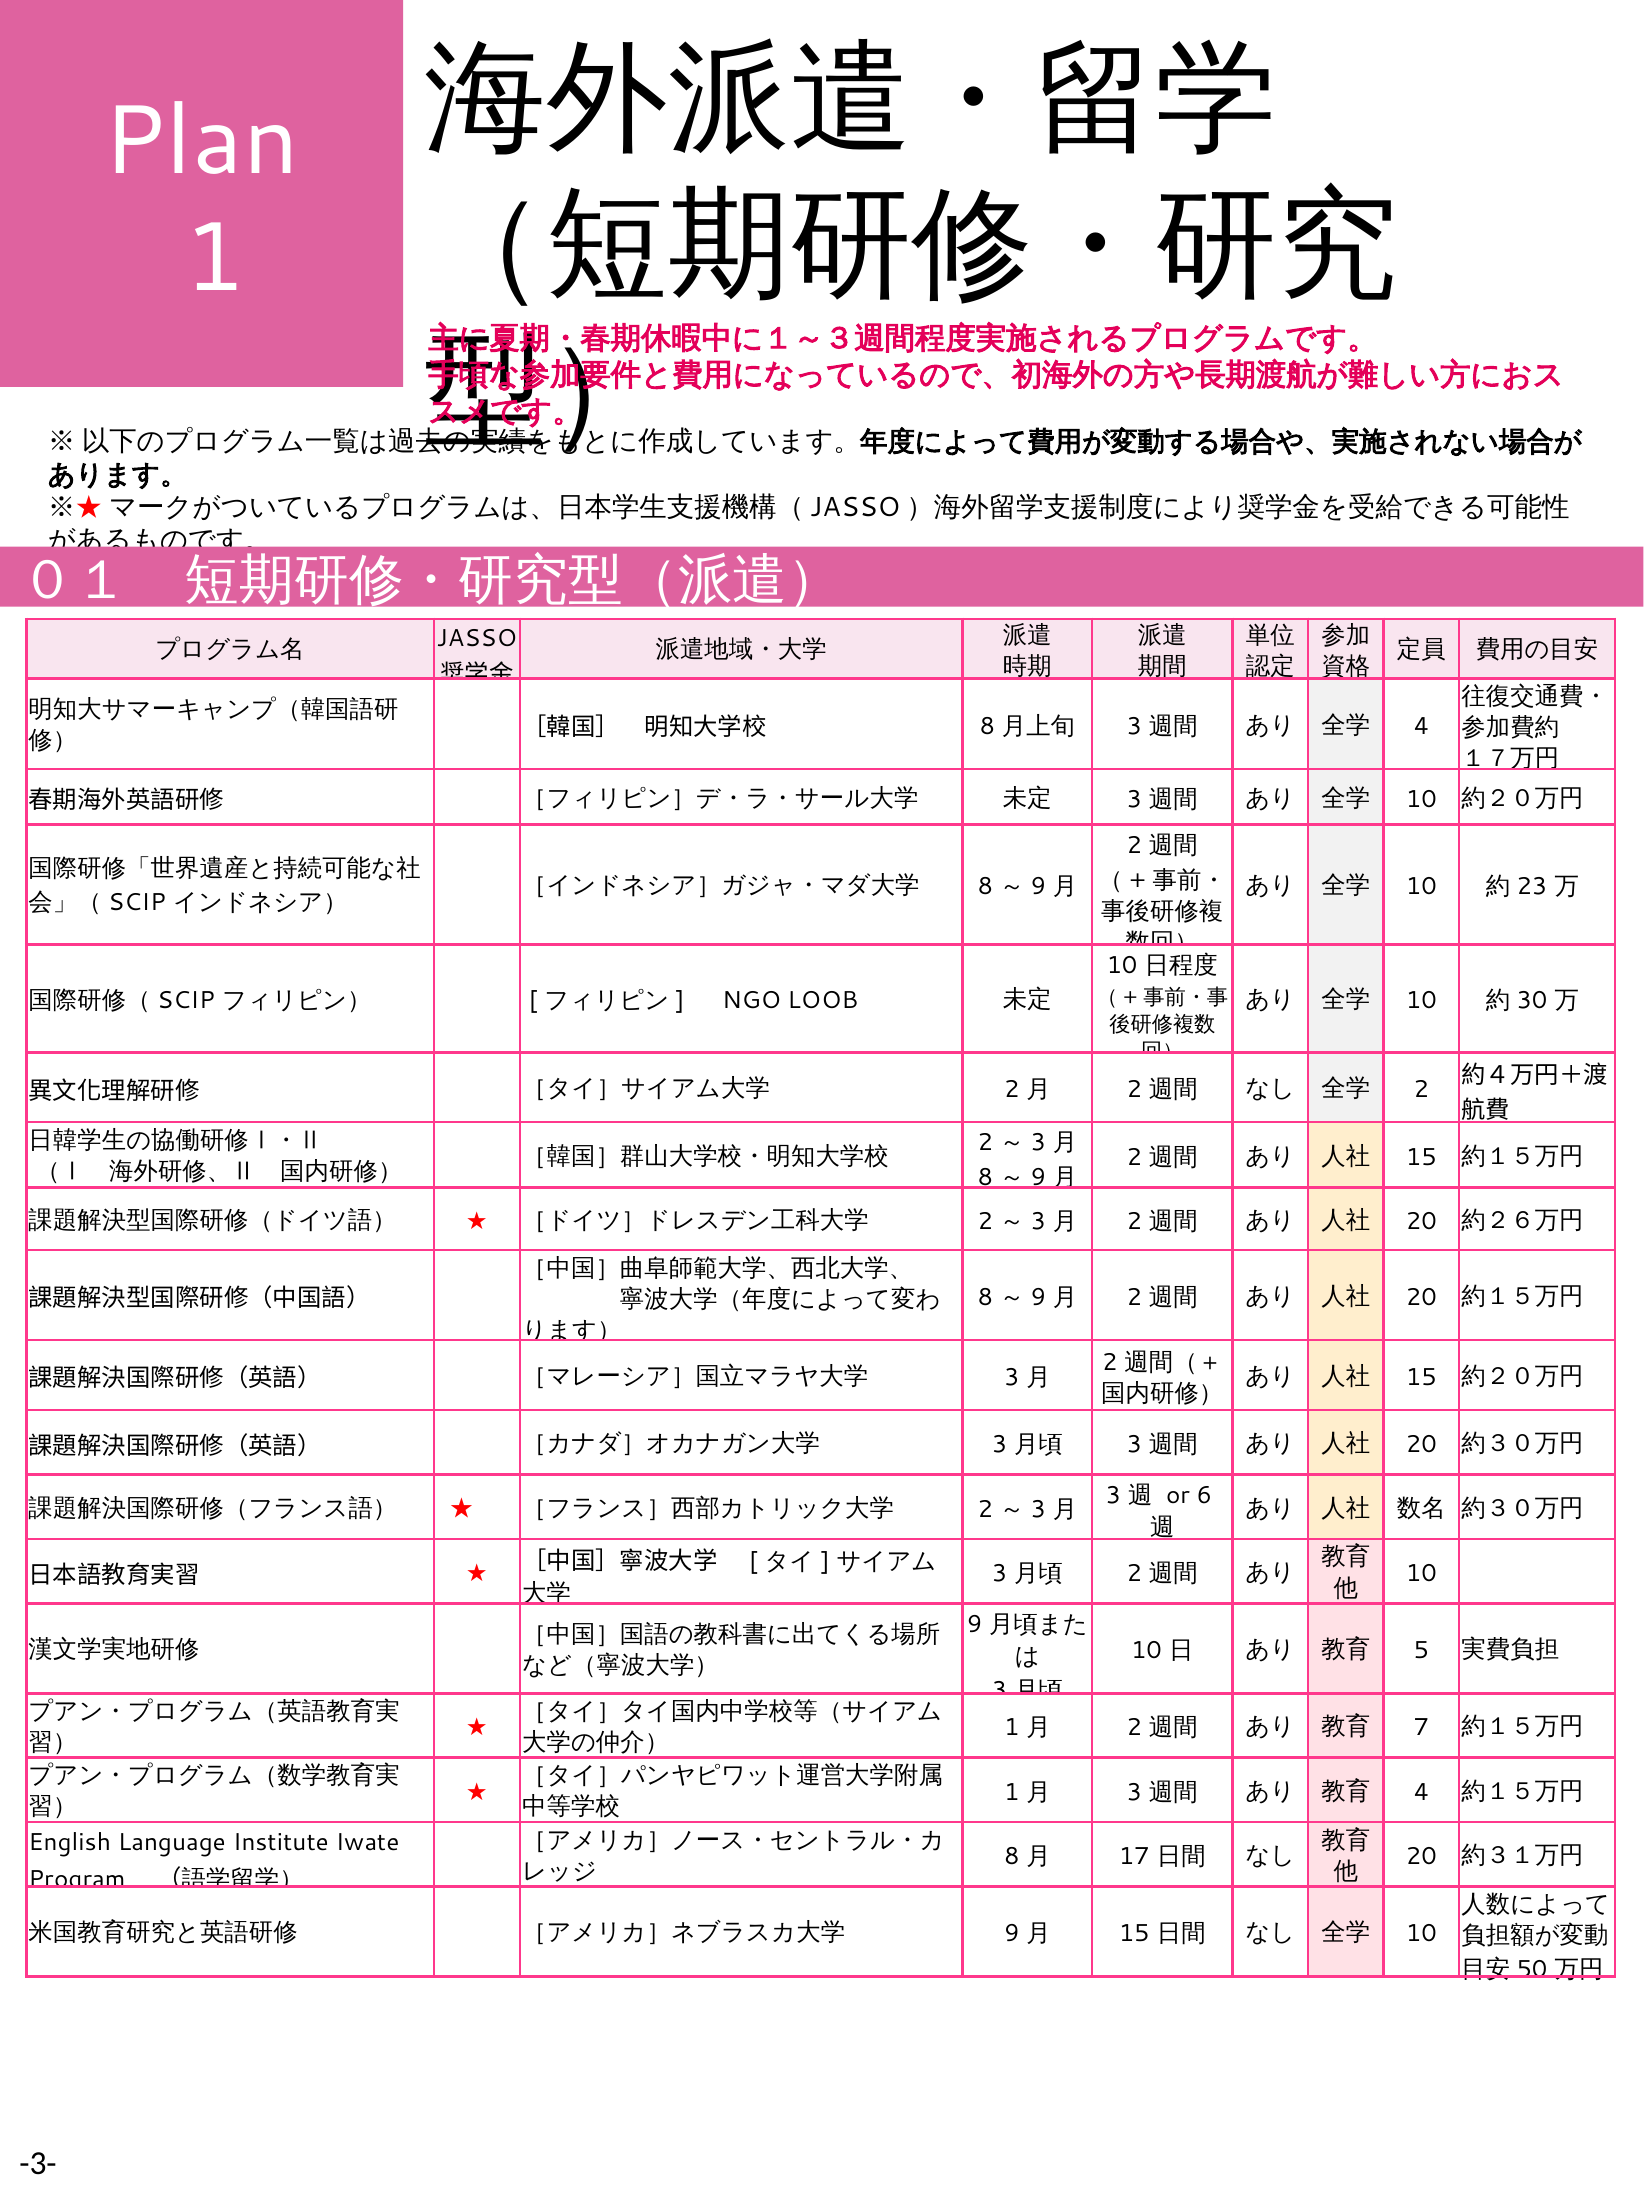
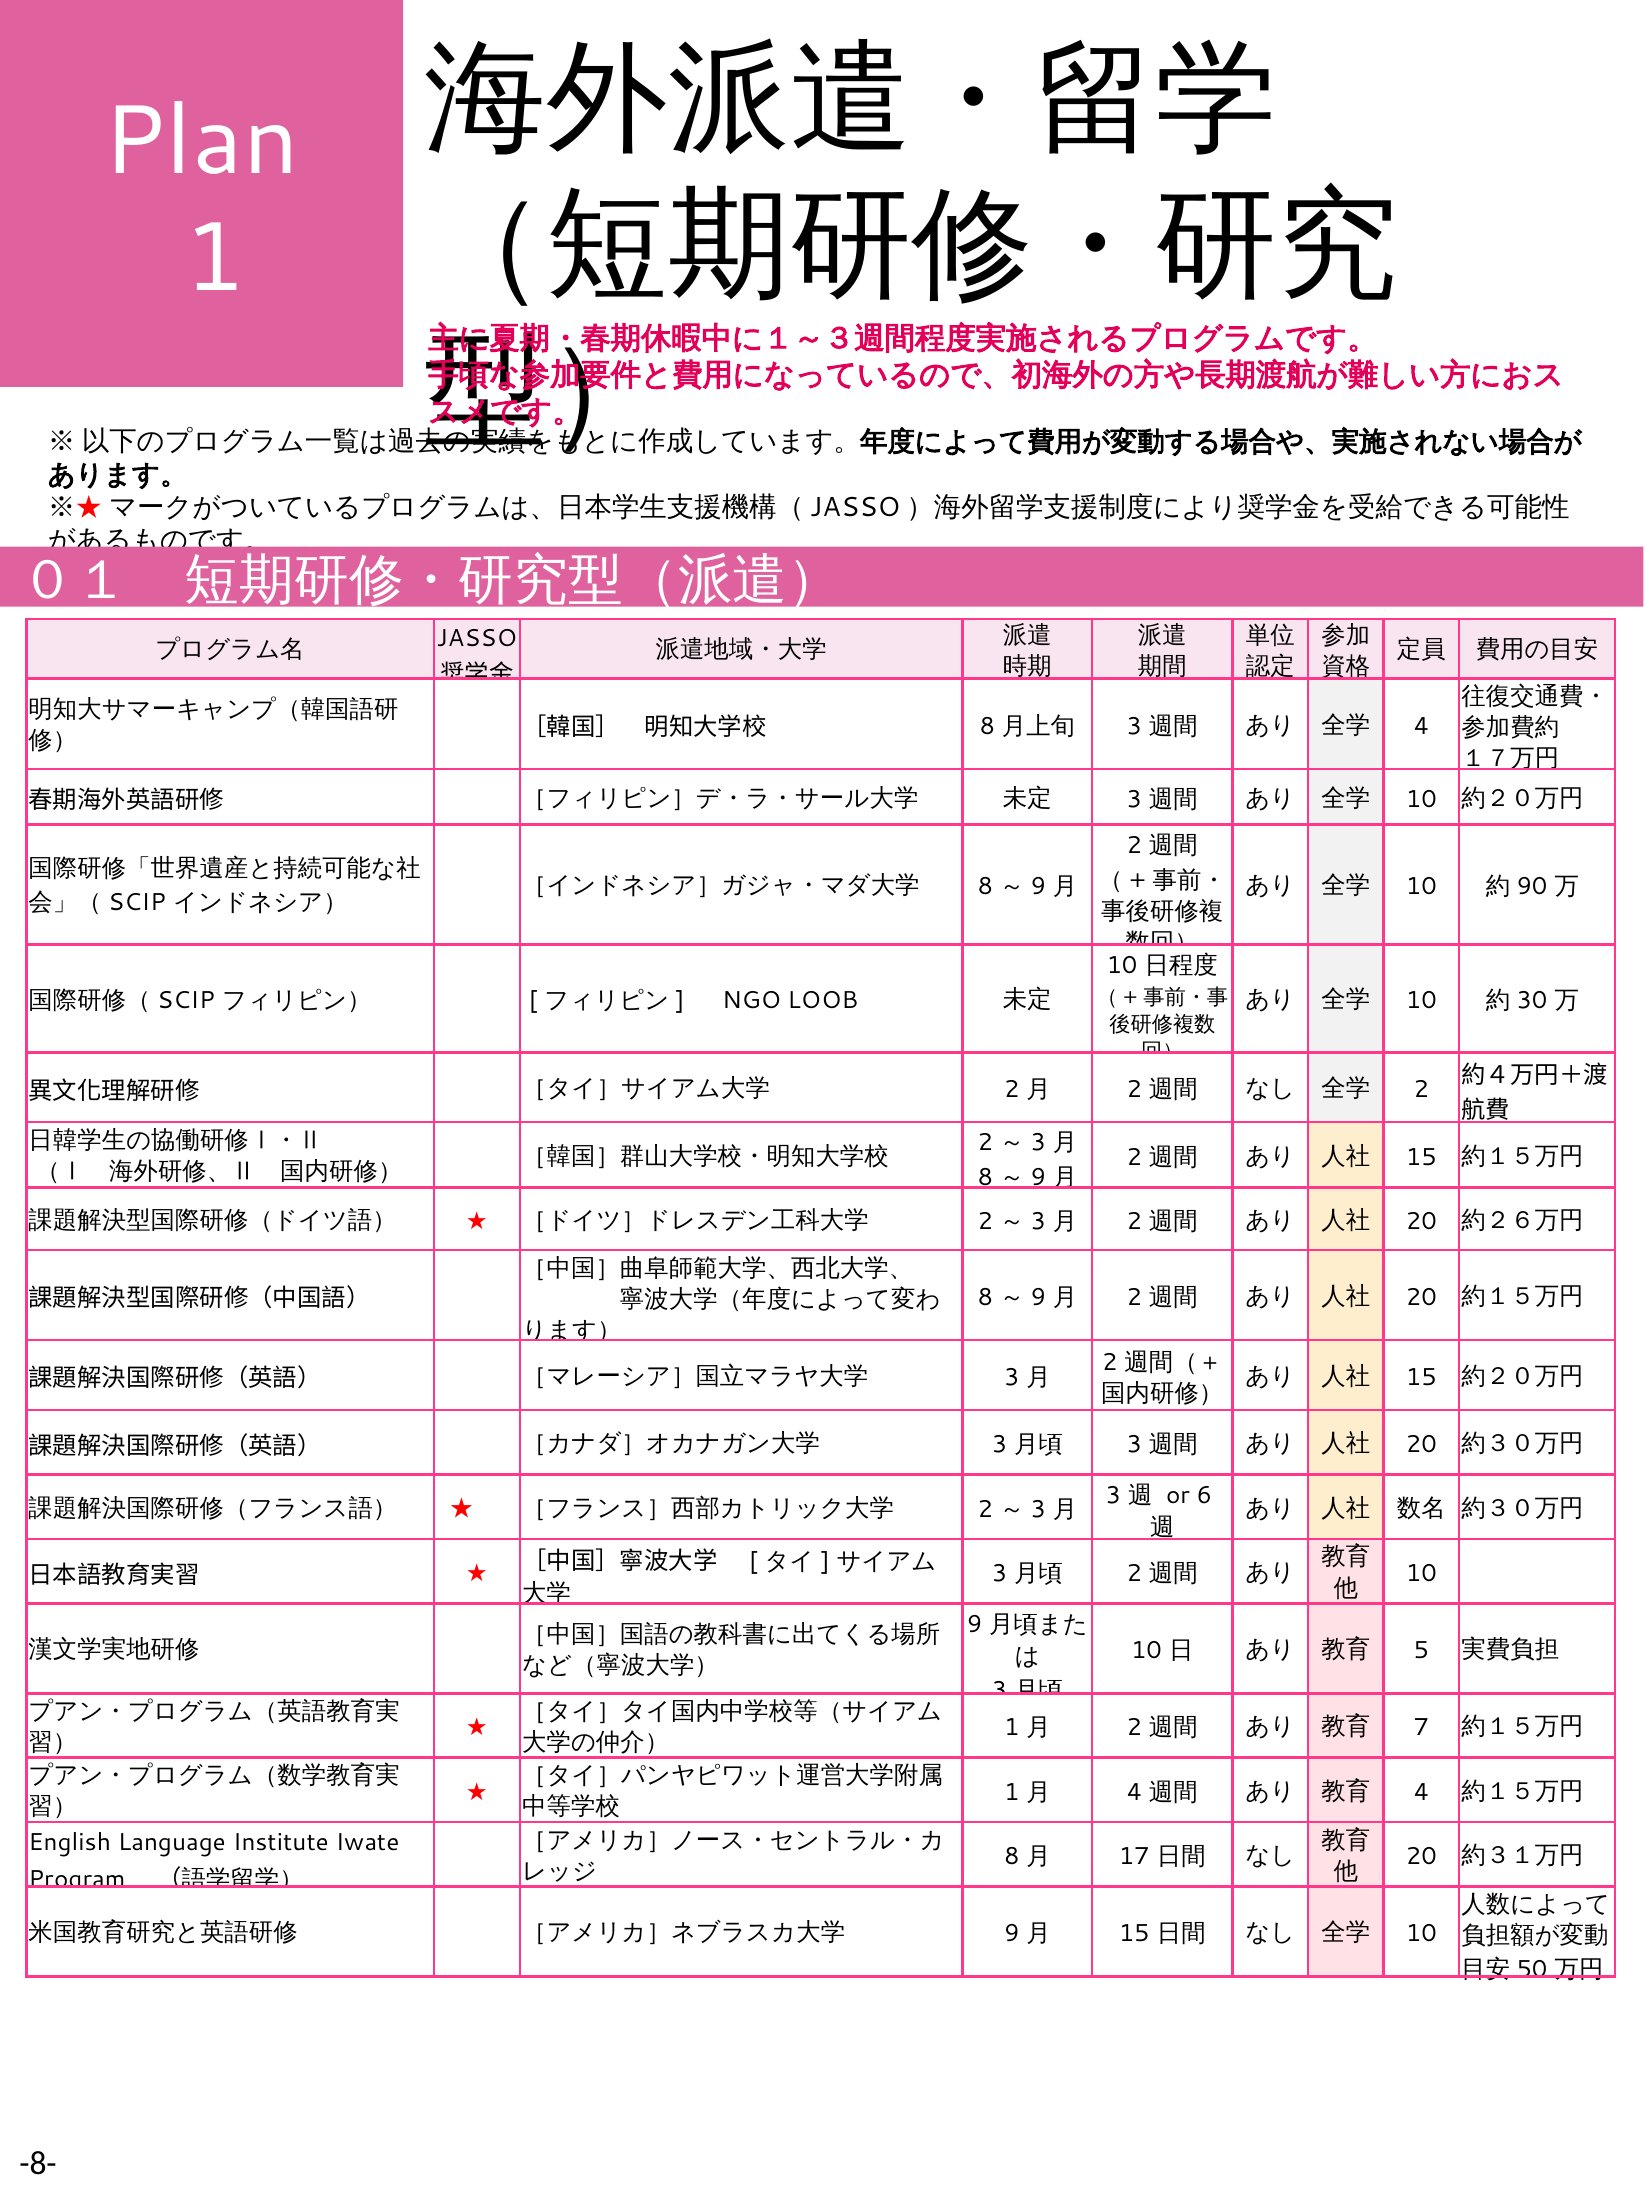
23: 23 -> 90
3 at (1134, 1793): 3 -> 4
-3-: -3- -> -8-
